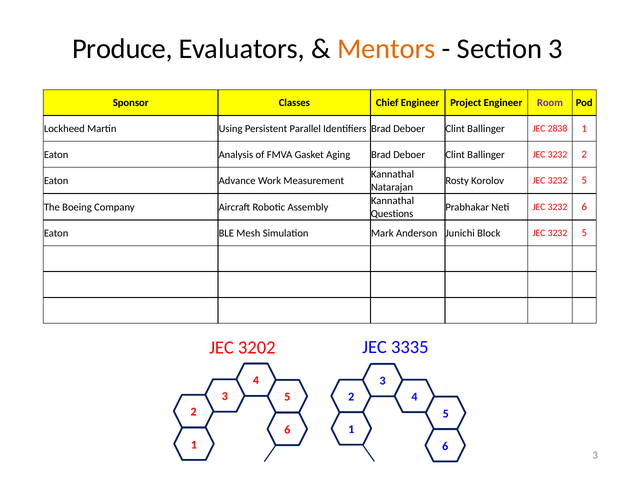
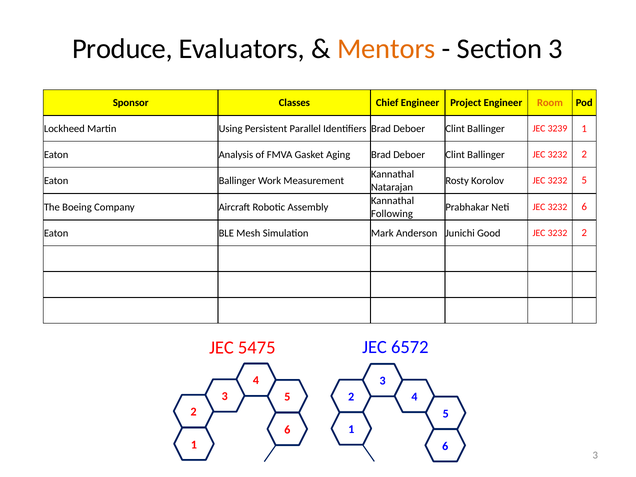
Room colour: purple -> orange
2838: 2838 -> 3239
Eaton Advance: Advance -> Ballinger
Questions: Questions -> Following
Block: Block -> Good
5 at (584, 233): 5 -> 2
3202: 3202 -> 5475
3335: 3335 -> 6572
